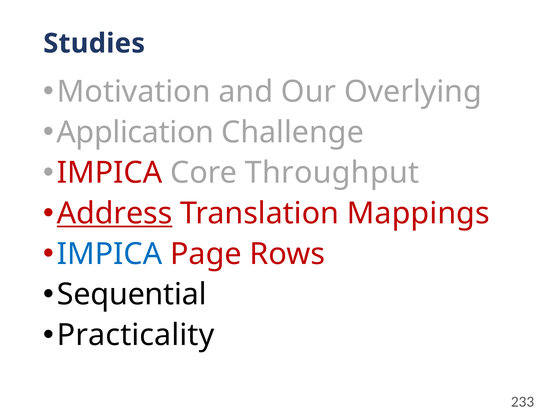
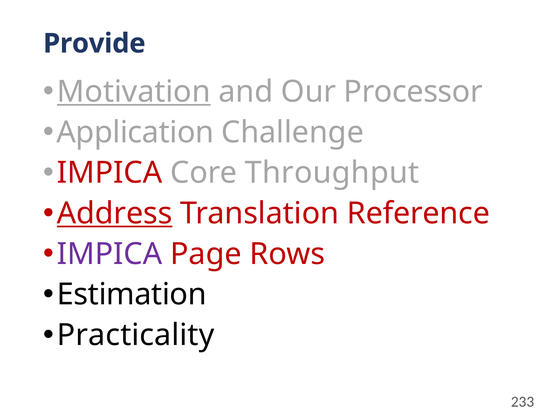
Studies: Studies -> Provide
Motivation underline: none -> present
Overlying: Overlying -> Processor
Mappings: Mappings -> Reference
IMPICA at (110, 254) colour: blue -> purple
Sequential: Sequential -> Estimation
